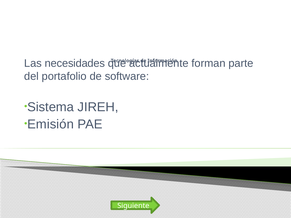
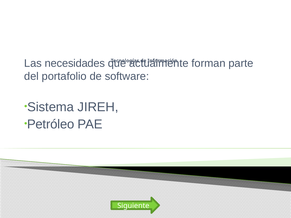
Emisión: Emisión -> Petróleo
